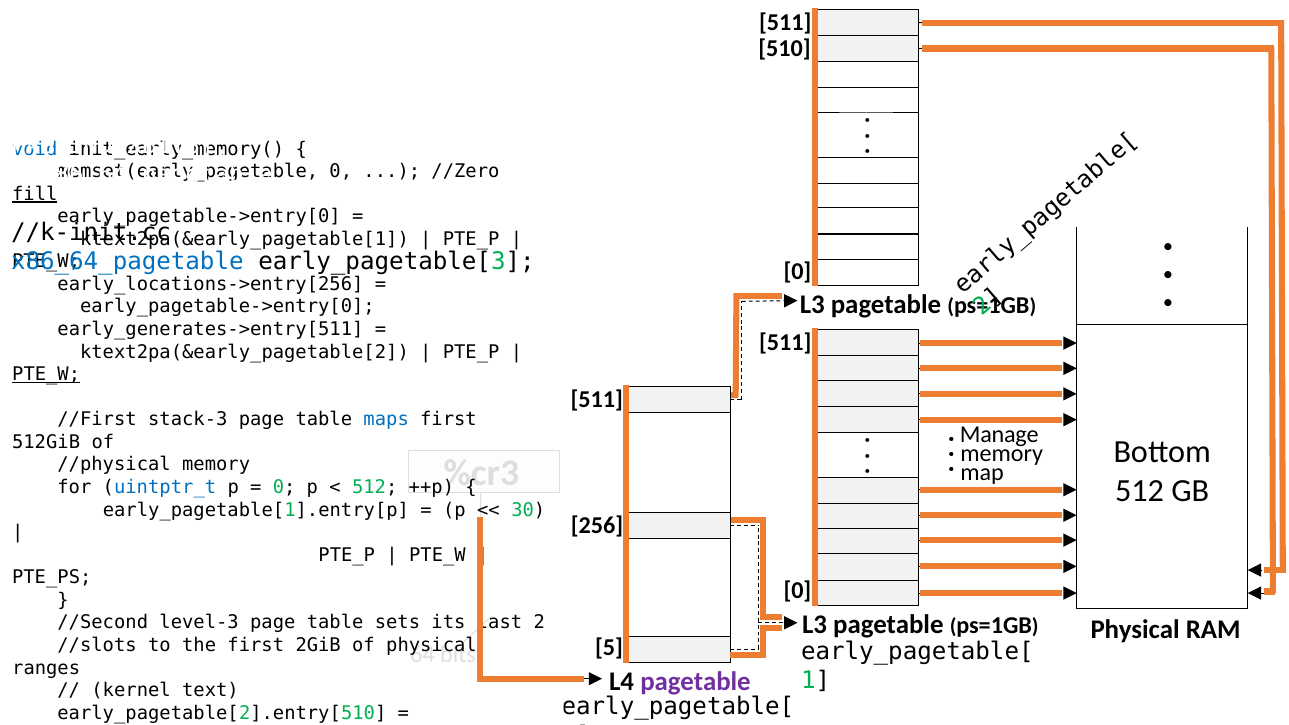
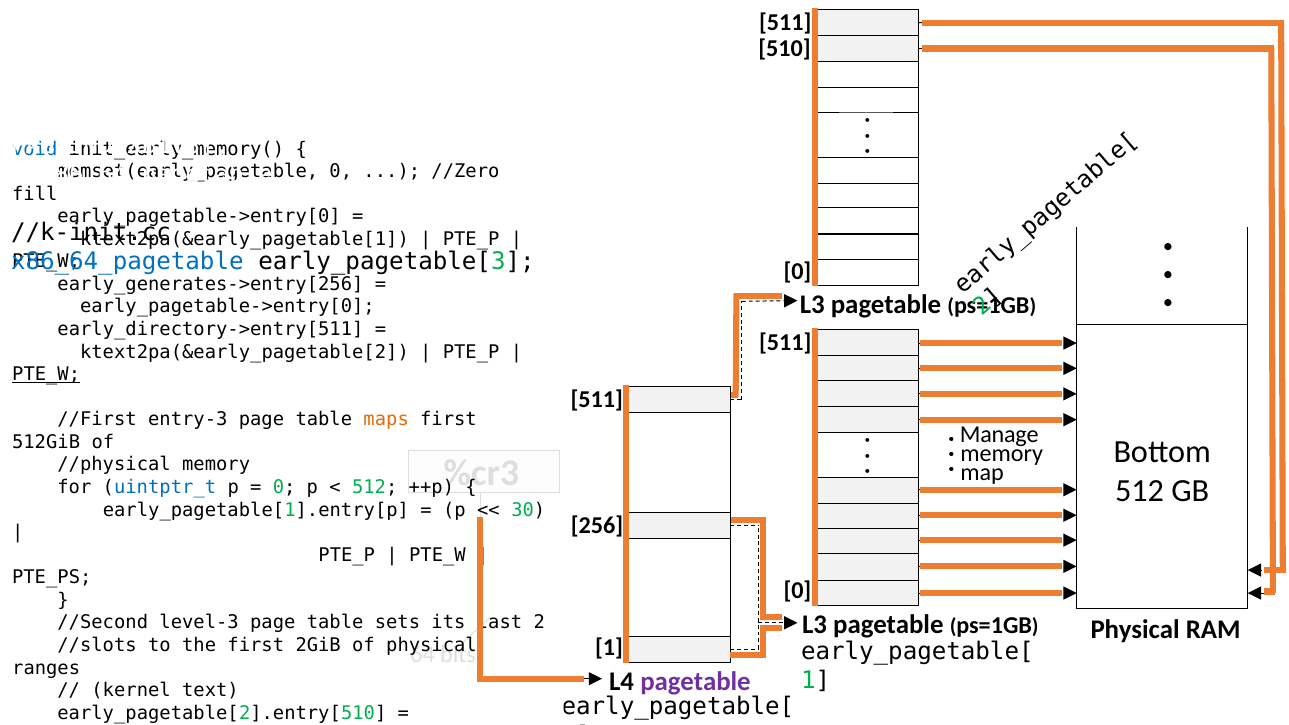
fill underline: present -> none
early_locations->entry[256: early_locations->entry[256 -> early_generates->entry[256
early_generates->entry[511: early_generates->entry[511 -> early_directory->entry[511
stack-3: stack-3 -> entry-3
maps colour: blue -> orange
5 at (609, 648): 5 -> 1
